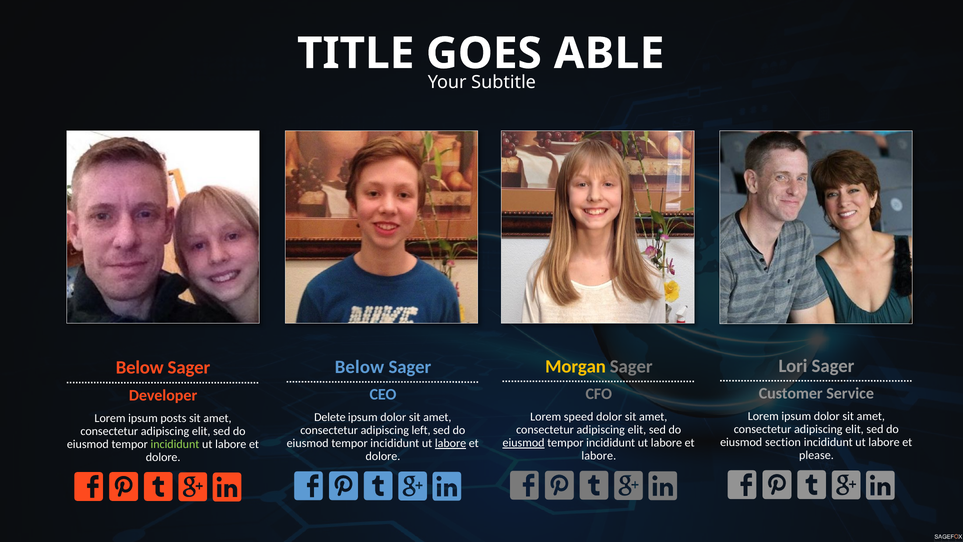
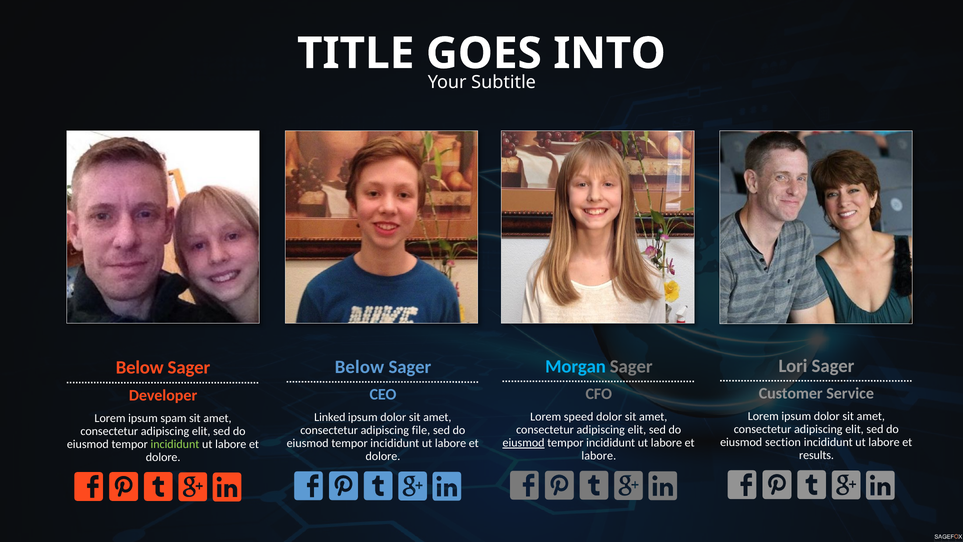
ABLE: ABLE -> INTO
Morgan colour: yellow -> light blue
Delete: Delete -> Linked
posts: posts -> spam
left: left -> file
labore at (451, 443) underline: present -> none
please: please -> results
